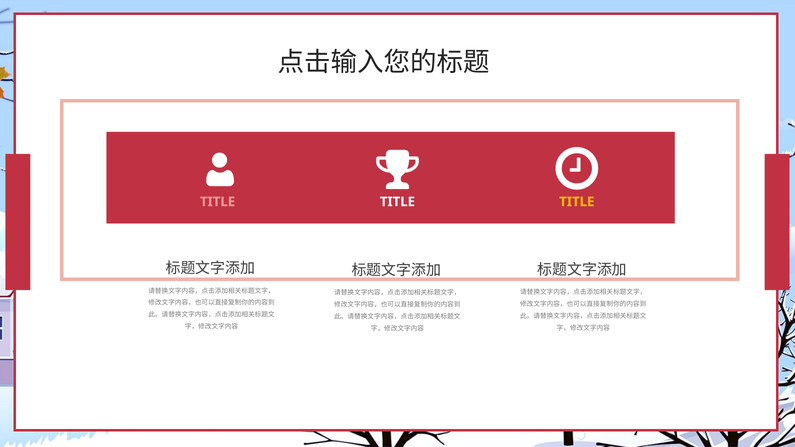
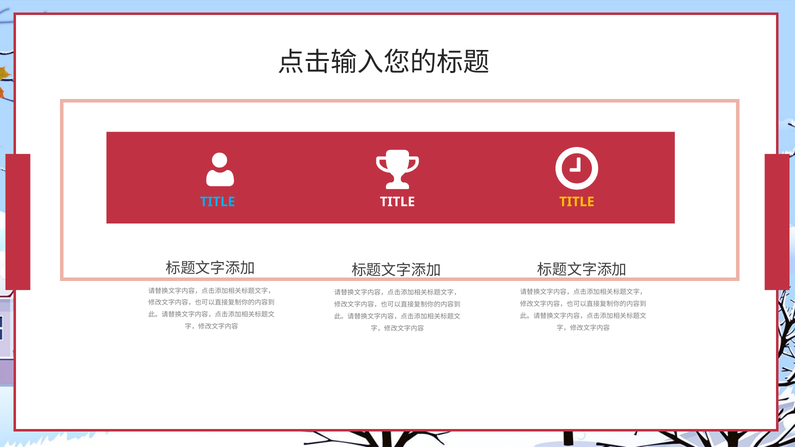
TITLE at (218, 202) colour: pink -> light blue
